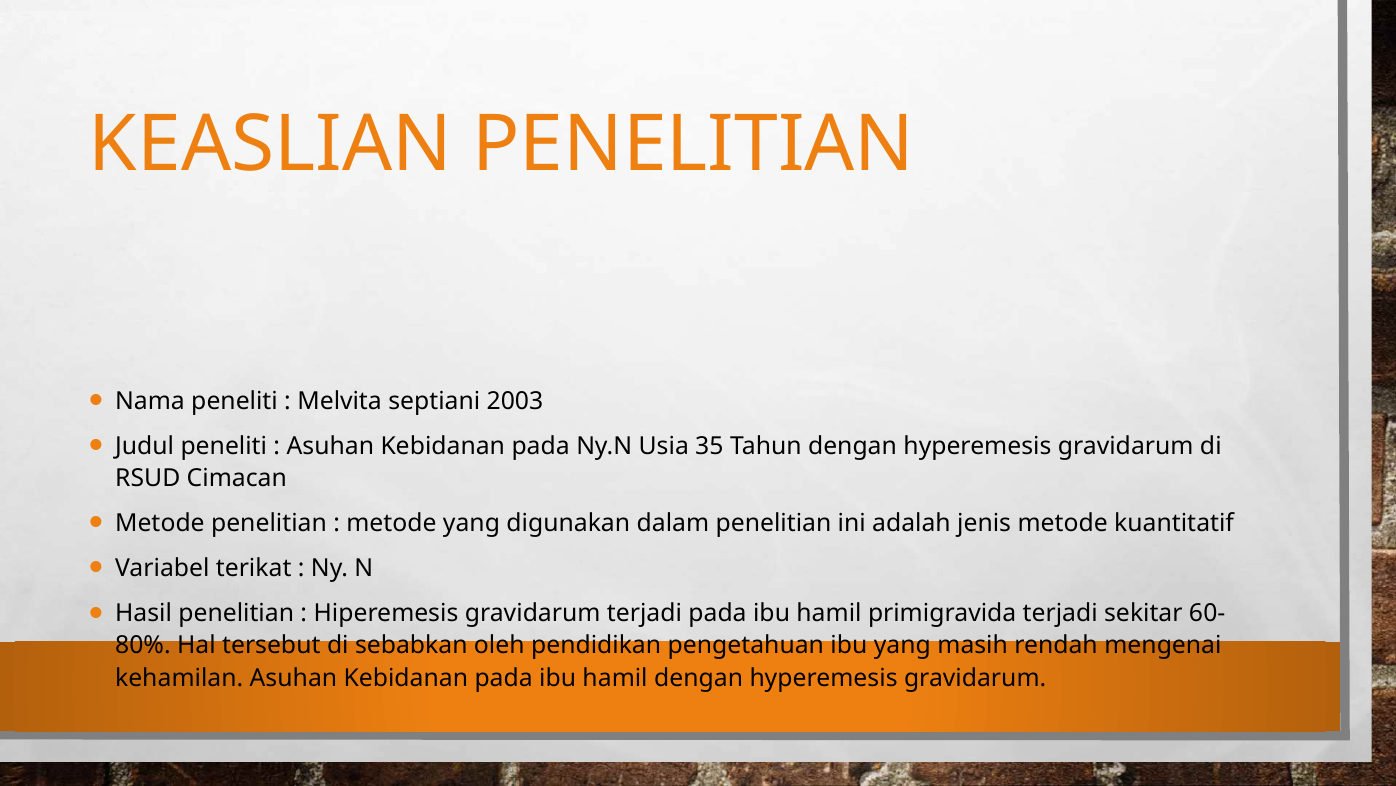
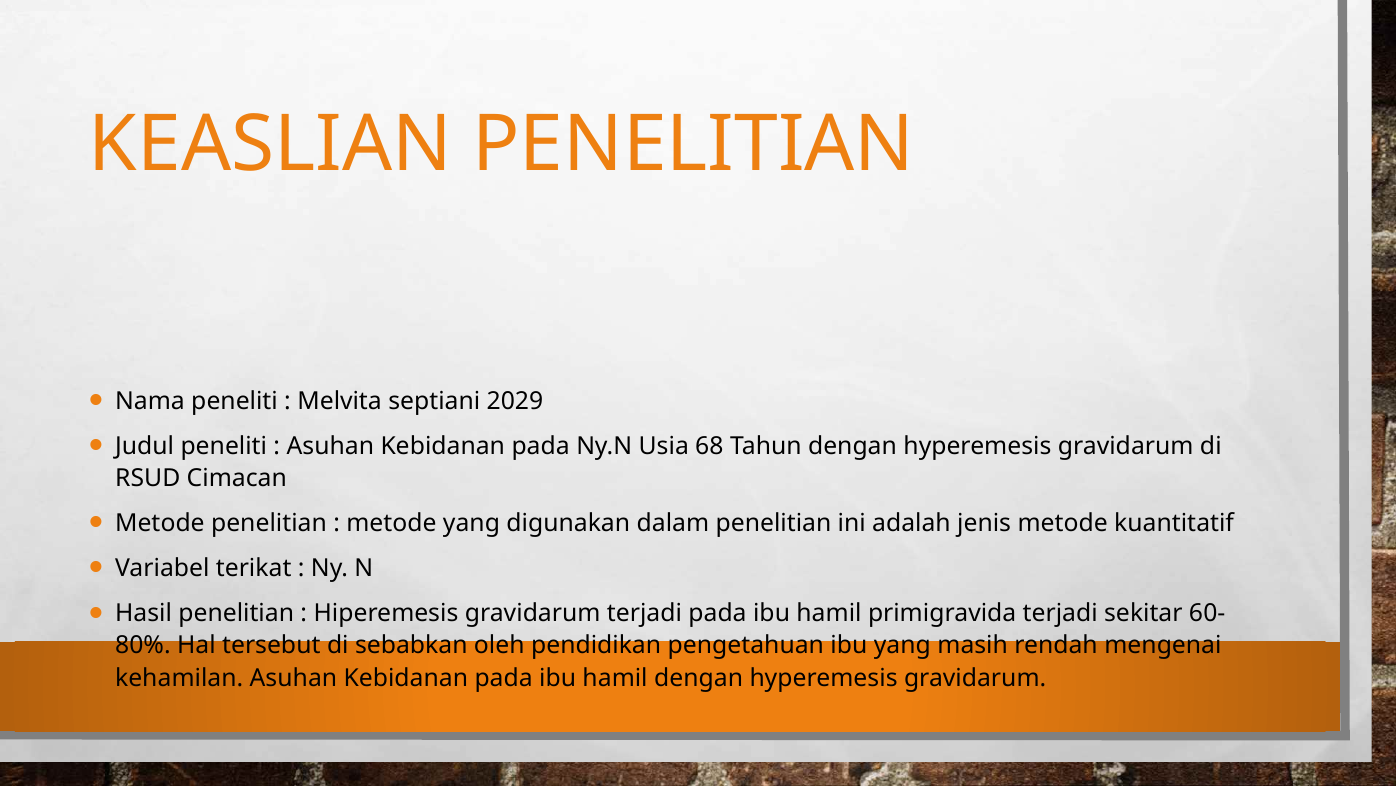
2003: 2003 -> 2029
35: 35 -> 68
